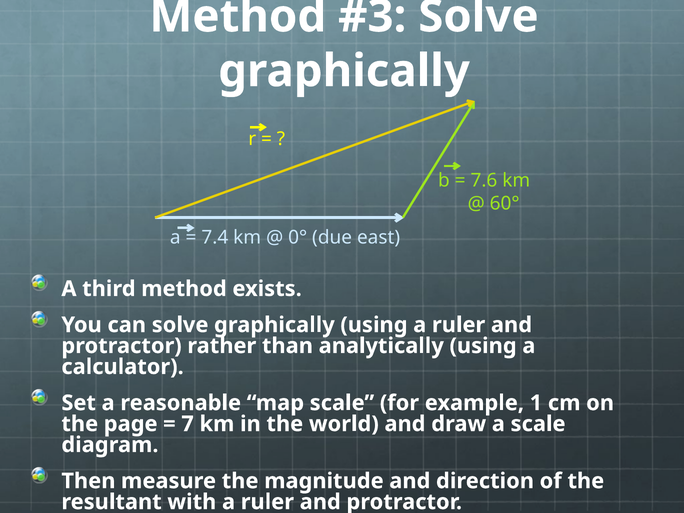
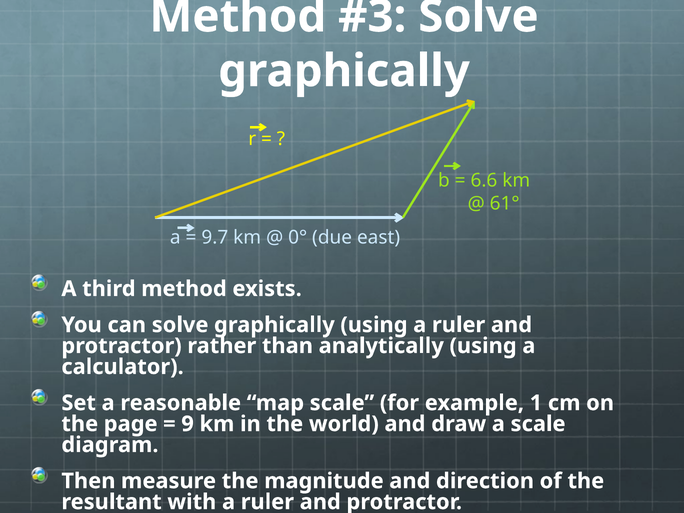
7.6: 7.6 -> 6.6
60°: 60° -> 61°
7.4: 7.4 -> 9.7
7: 7 -> 9
